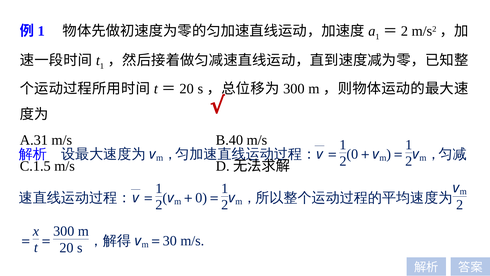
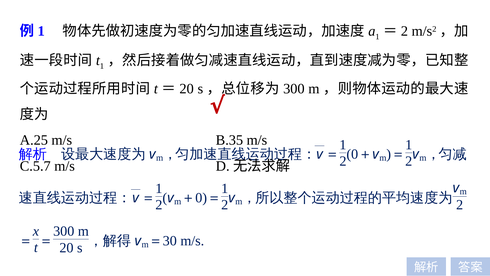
A.31: A.31 -> A.25
B.40: B.40 -> B.35
C.1.5: C.1.5 -> C.5.7
